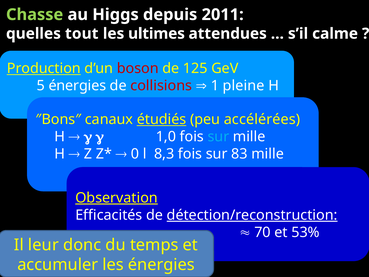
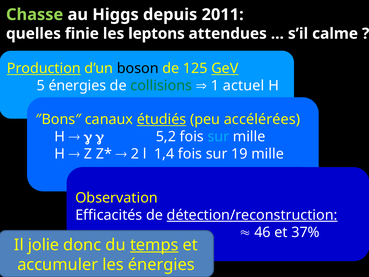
tout: tout -> finie
ultimes: ultimes -> leptons
boson colour: red -> black
GeV underline: none -> present
collisions colour: red -> green
pleine: pleine -> actuel
1,0: 1,0 -> 5,2
0: 0 -> 2
8,3: 8,3 -> 1,4
83: 83 -> 19
Observation underline: present -> none
70: 70 -> 46
53%: 53% -> 37%
leur: leur -> jolie
temps underline: none -> present
